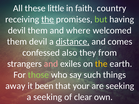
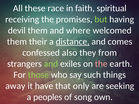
little: little -> race
country: country -> spiritual
the at (48, 19) underline: present -> none
them devil: devil -> their
and at (51, 64) colour: pink -> light green
the at (101, 64) colour: yellow -> pink
been: been -> have
your: your -> only
a seeking: seeking -> peoples
clear: clear -> song
